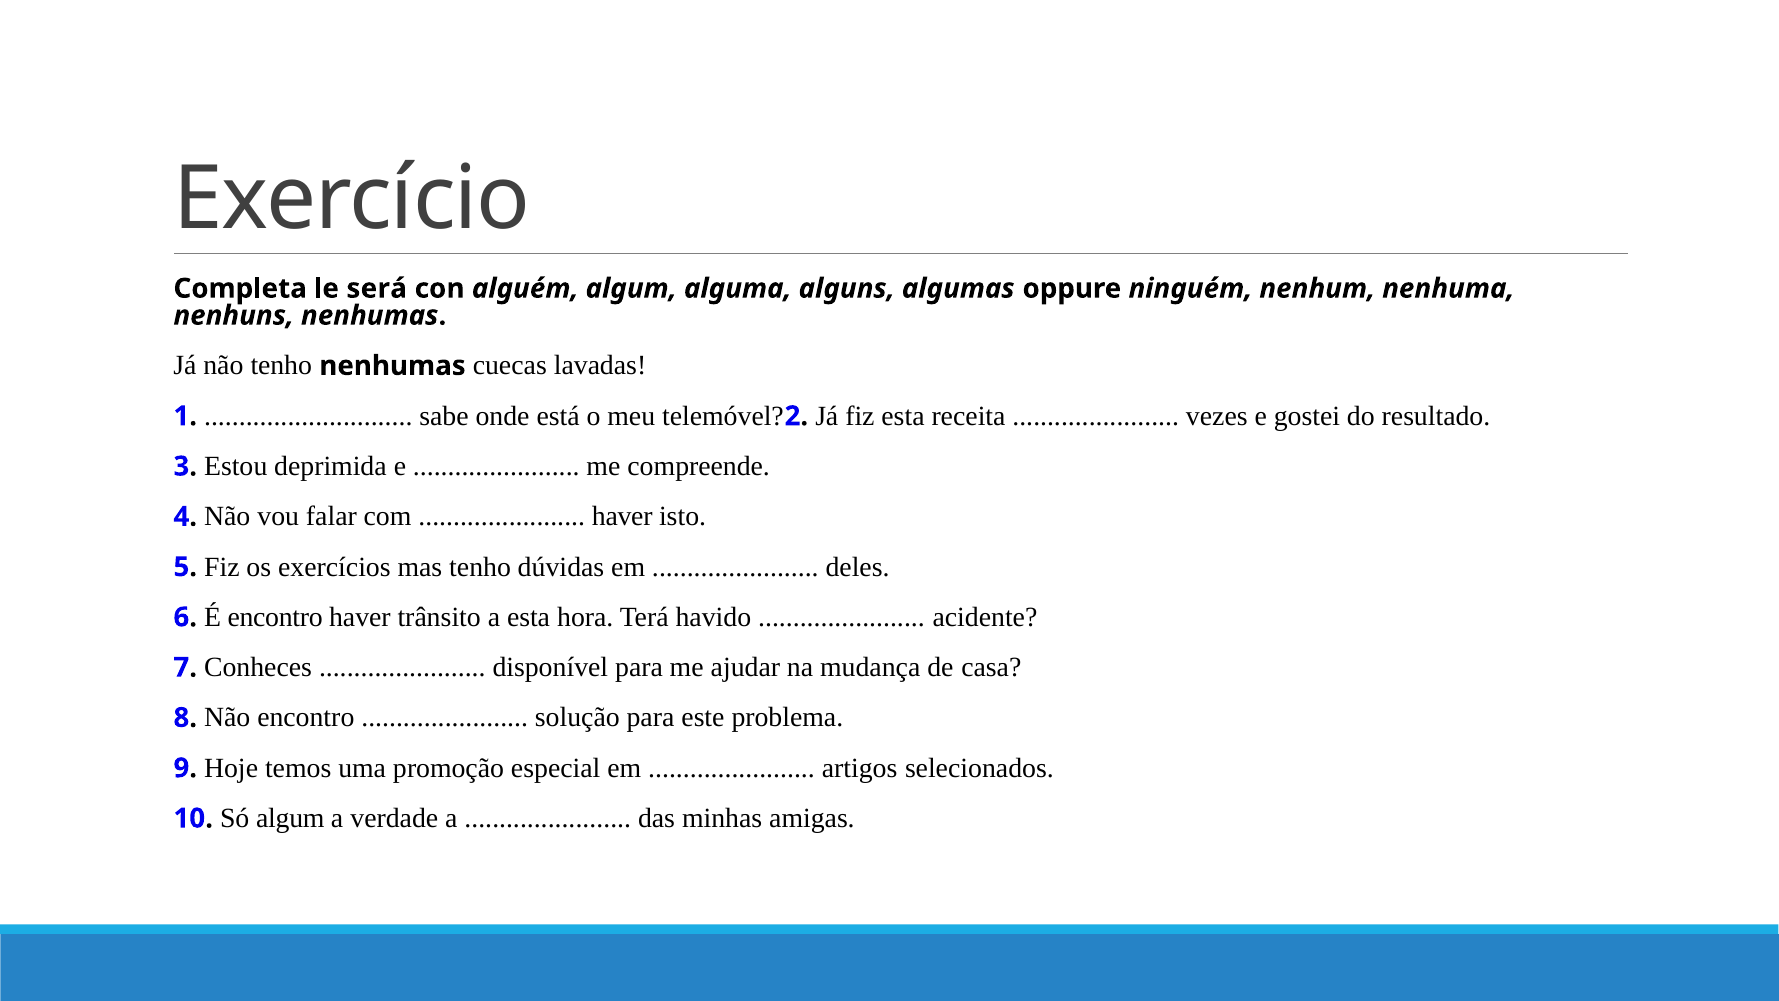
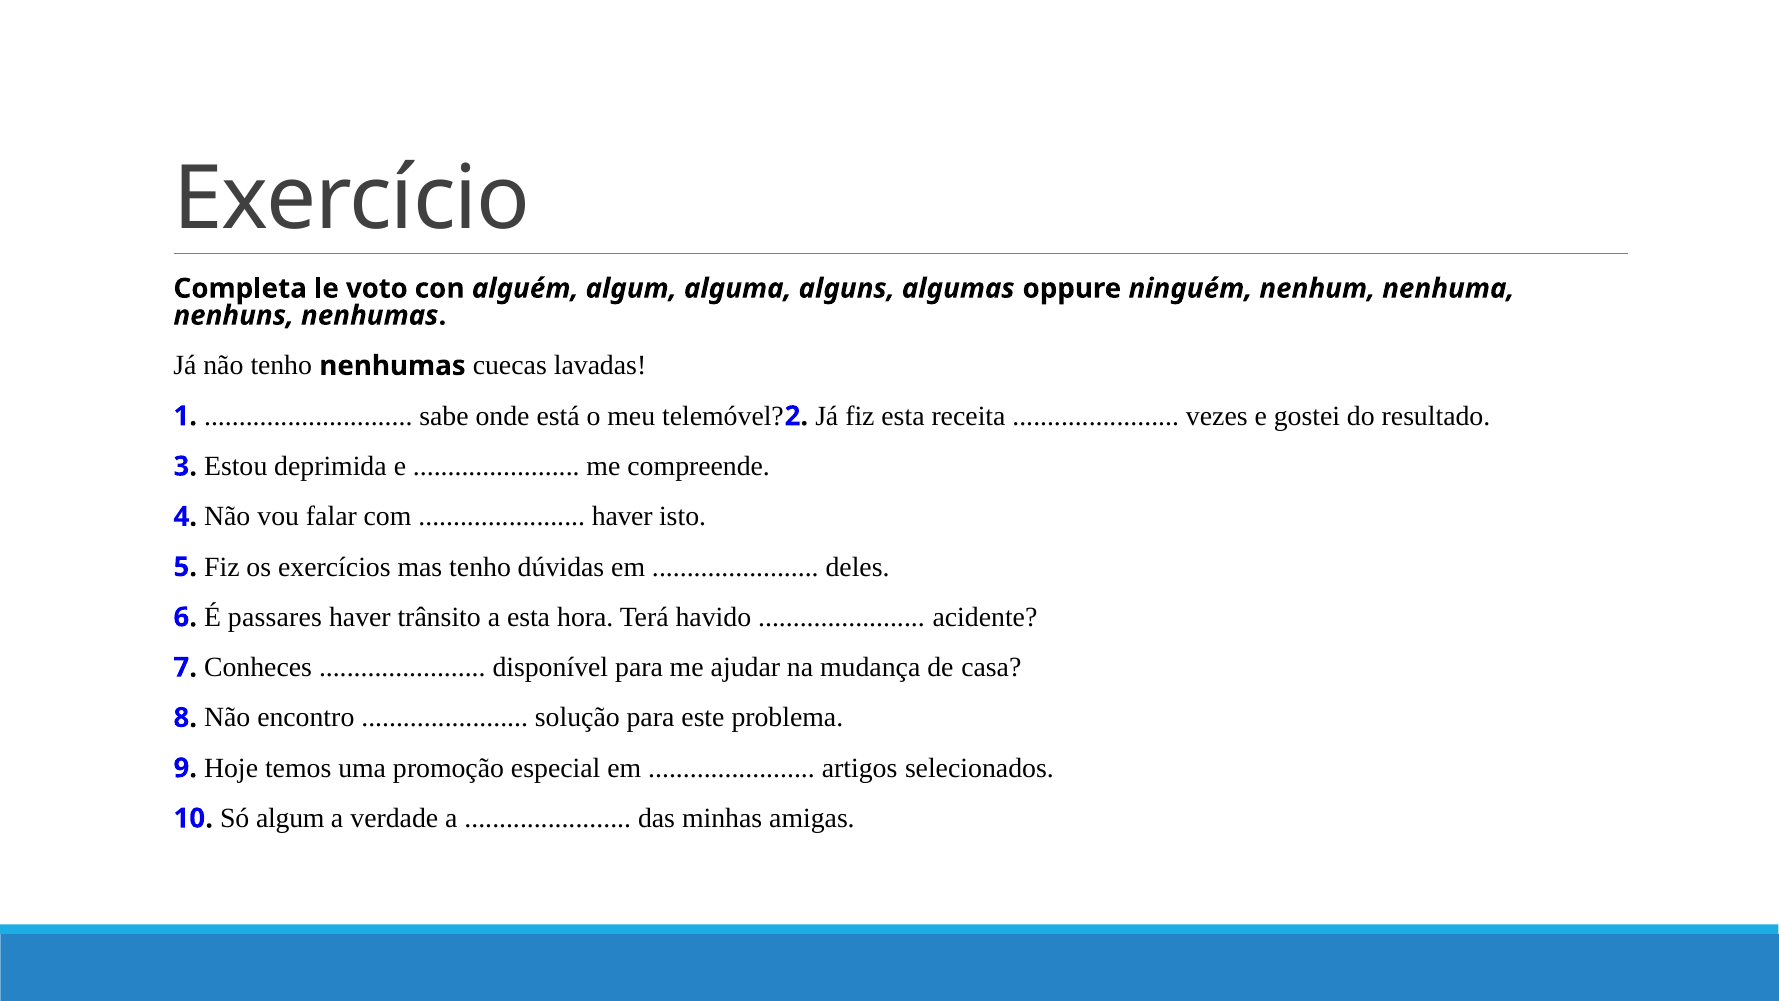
será: será -> voto
É encontro: encontro -> passares
